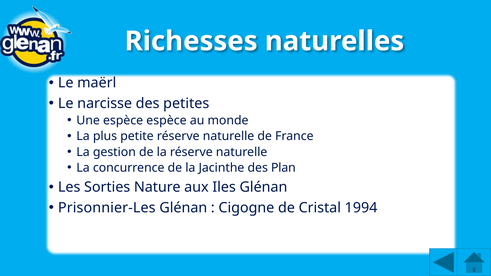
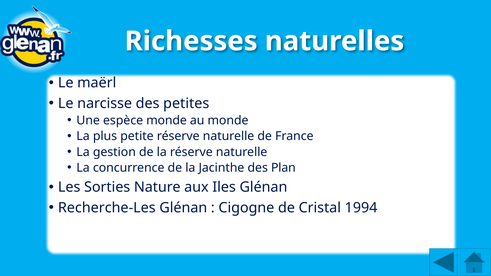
espèce espèce: espèce -> monde
Prisonnier-Les: Prisonnier-Les -> Recherche-Les
